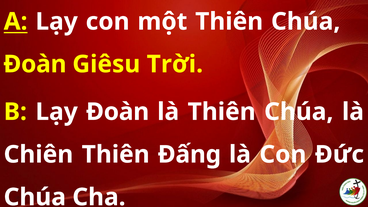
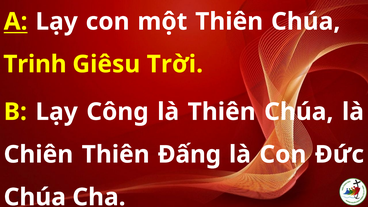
Đoàn at (35, 64): Đoàn -> Trinh
Lạy Đoàn: Đoàn -> Công
